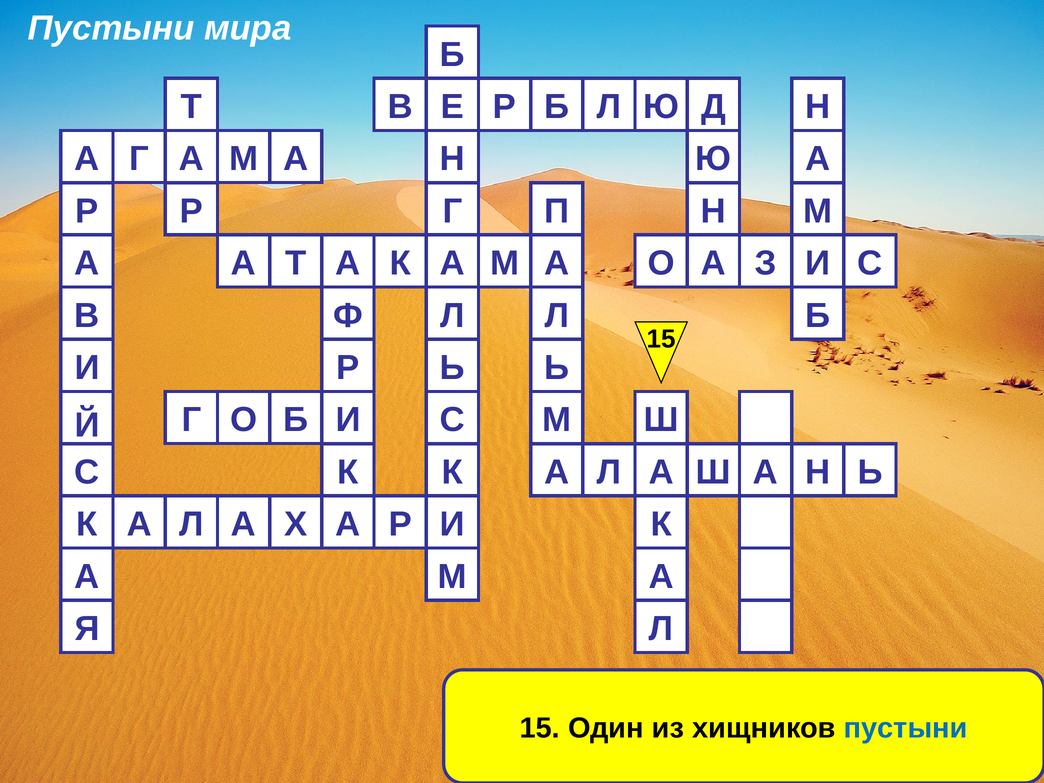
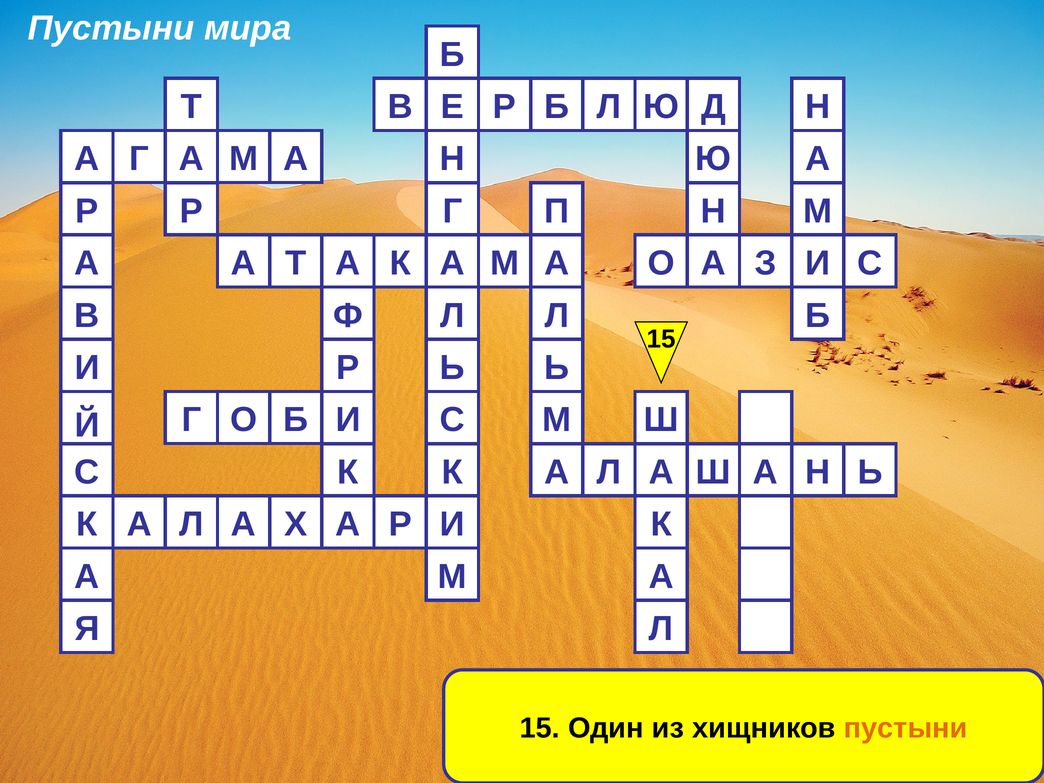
пустыни at (906, 728) colour: blue -> orange
